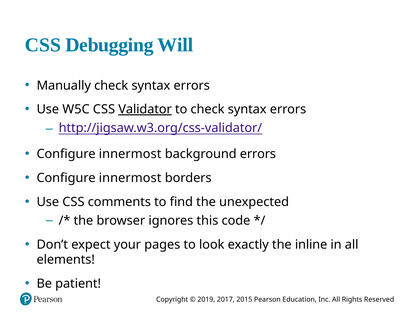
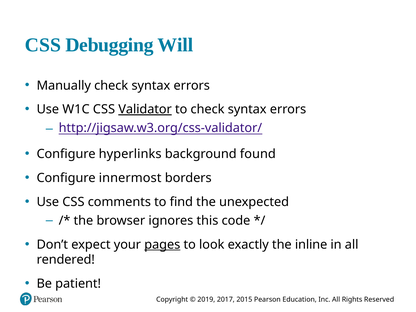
5: 5 -> 1
innermost at (130, 154): innermost -> hyperlinks
background errors: errors -> found
pages underline: none -> present
elements: elements -> rendered
